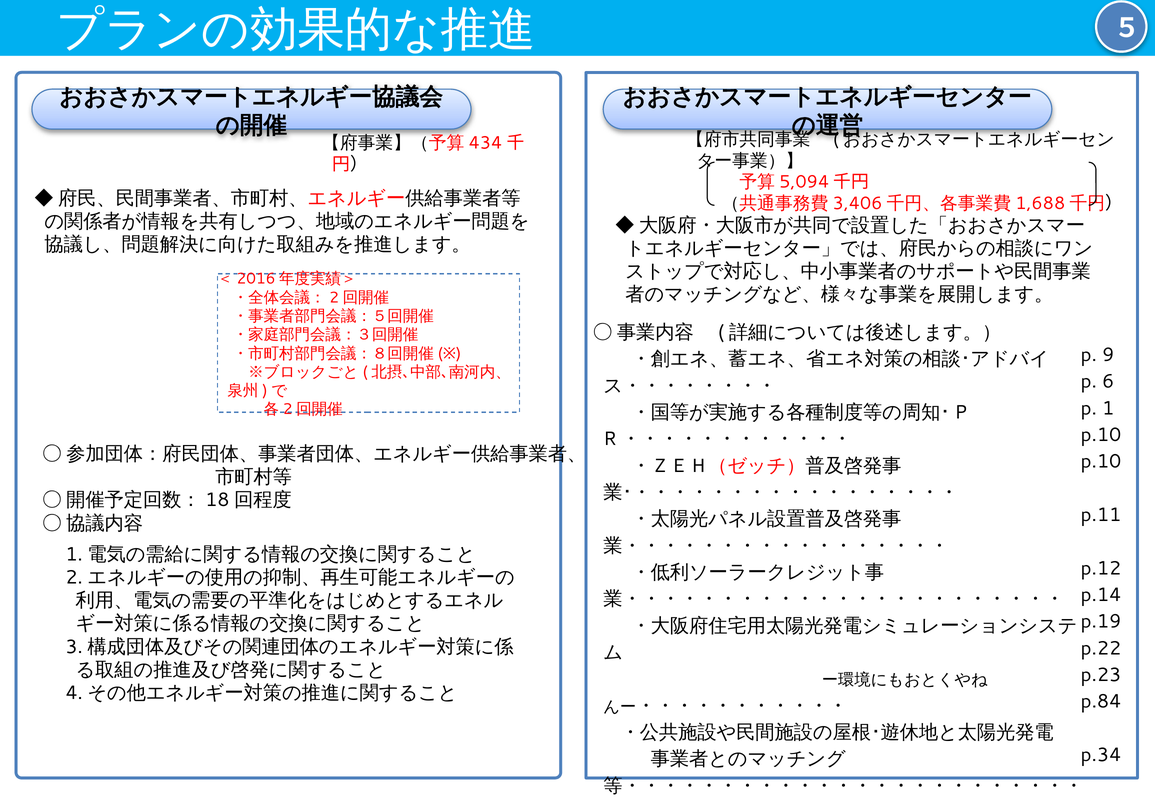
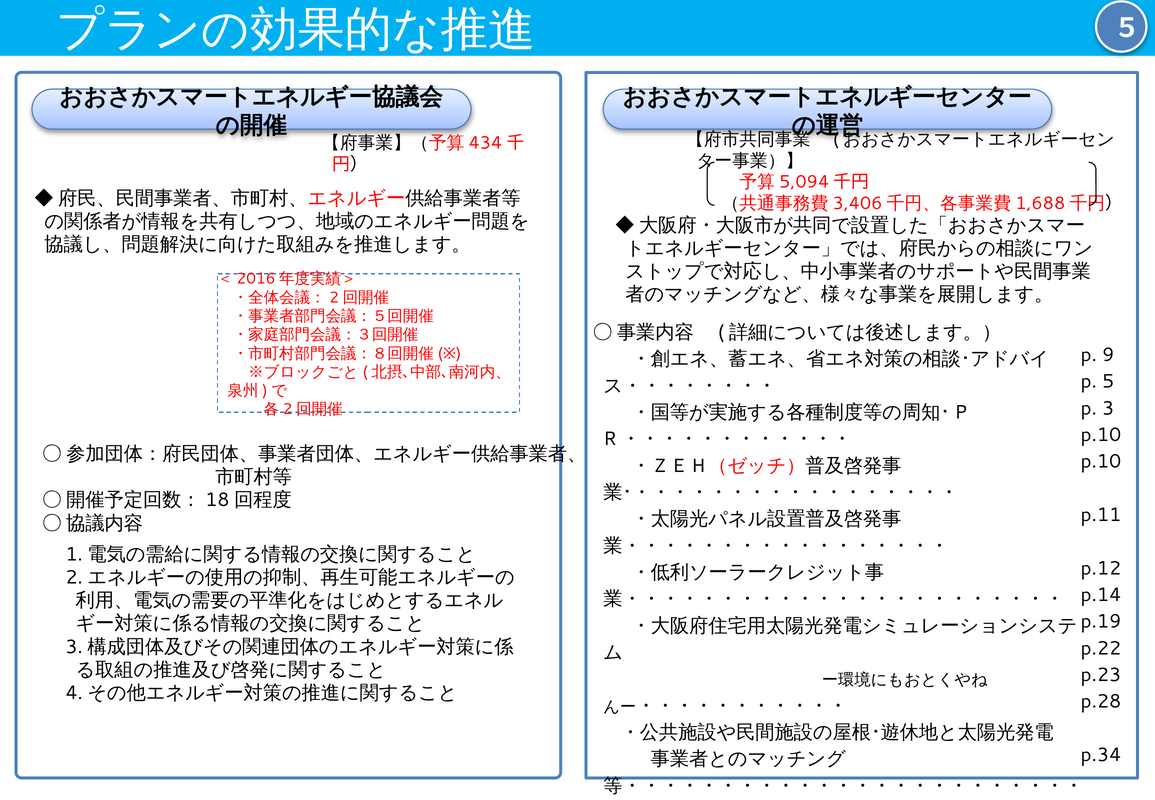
6: 6 -> 5
1: 1 -> 3
p.84: p.84 -> p.28
